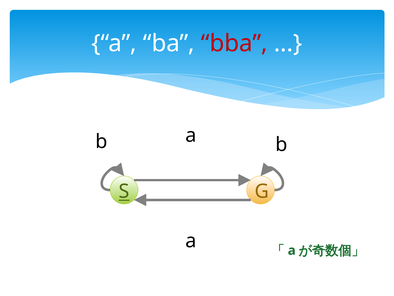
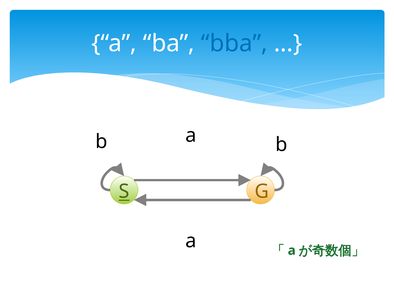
bba colour: red -> blue
